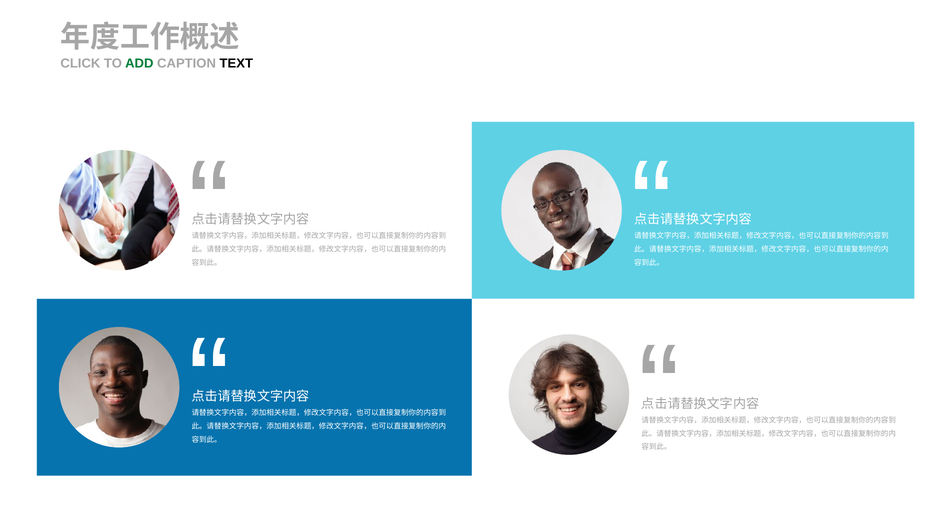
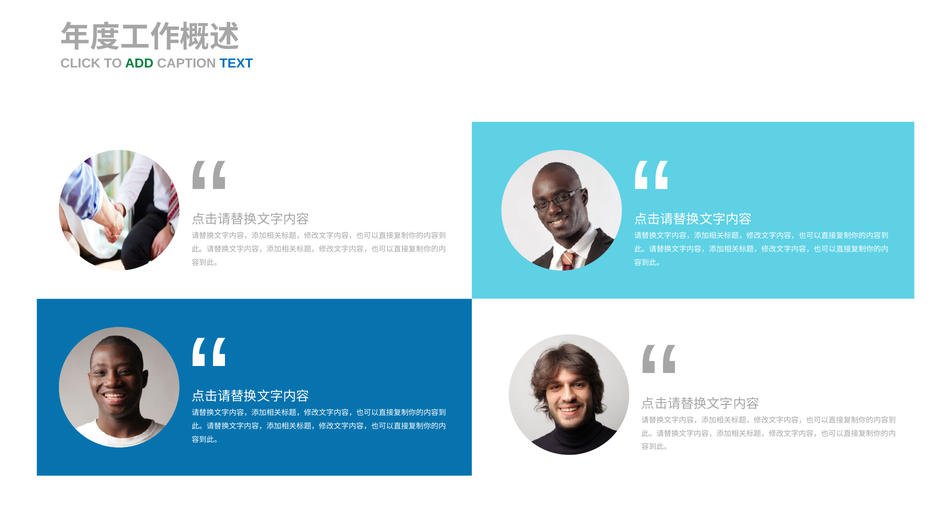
TEXT colour: black -> blue
